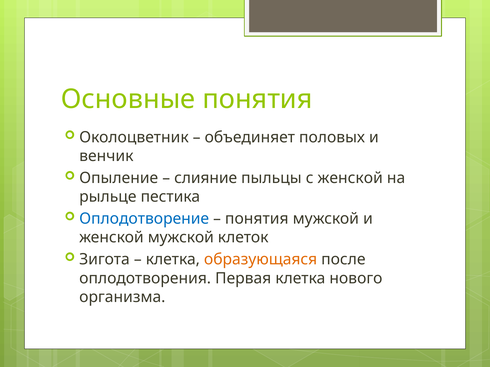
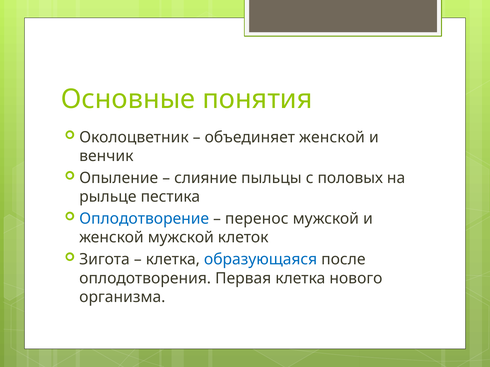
объединяет половых: половых -> женской
с женской: женской -> половых
понятия at (257, 219): понятия -> перенос
образующаяся colour: orange -> blue
